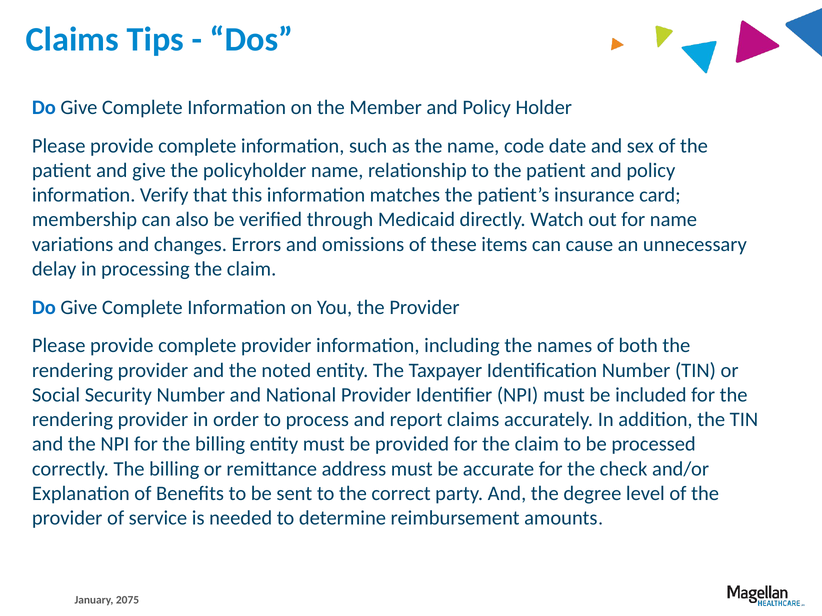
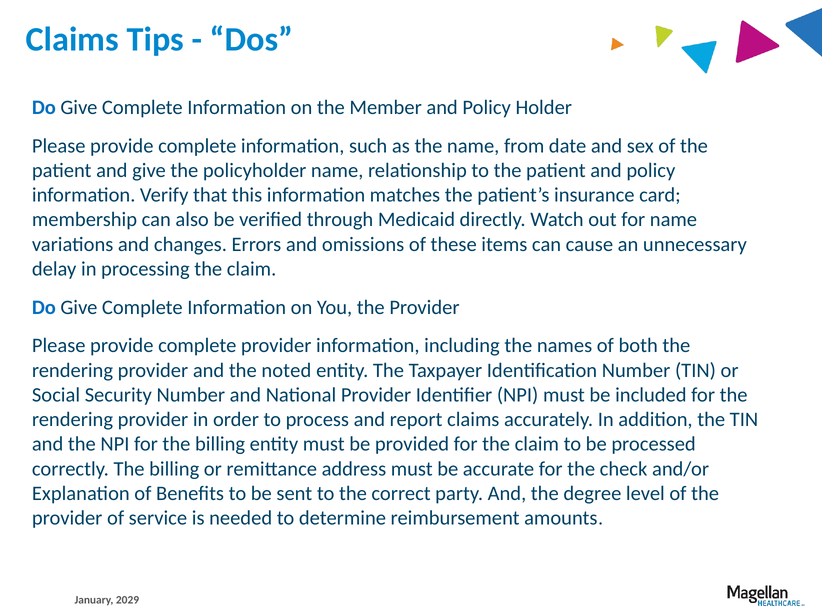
code: code -> from
2075: 2075 -> 2029
